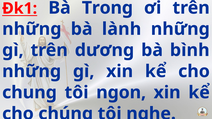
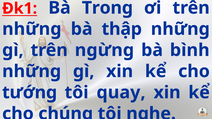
lành: lành -> thập
dương: dương -> ngừng
chung: chung -> tướng
ngon: ngon -> quay
